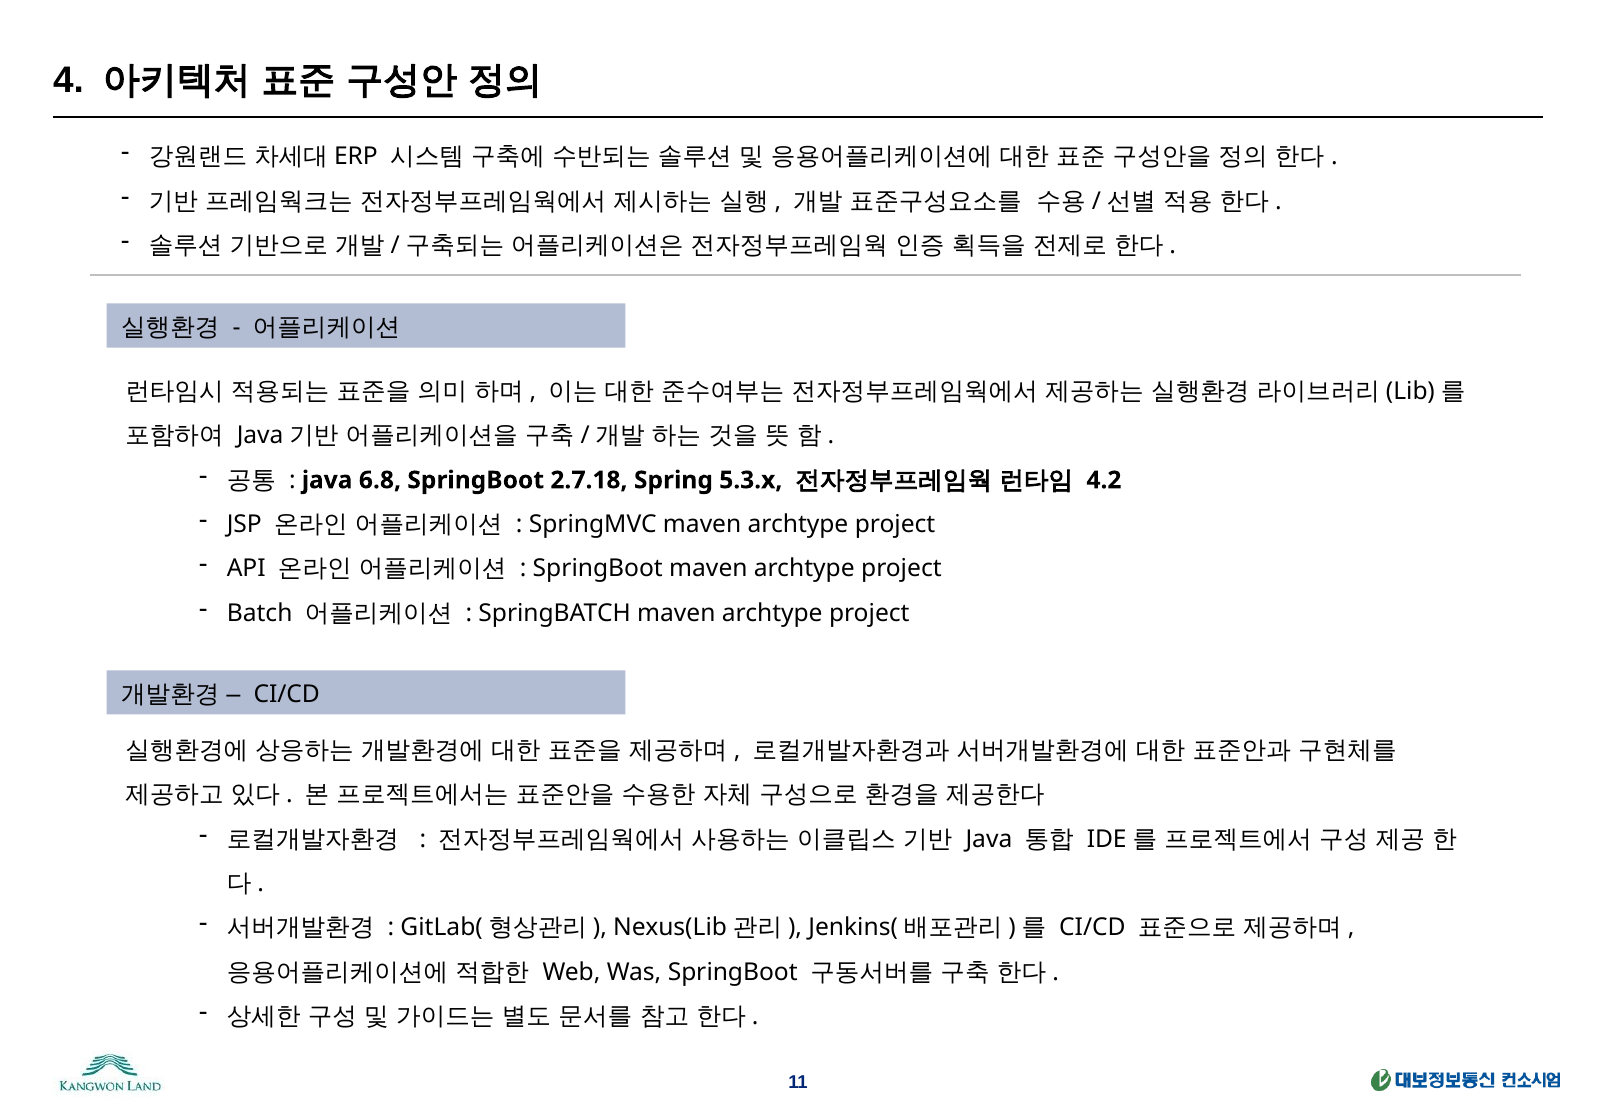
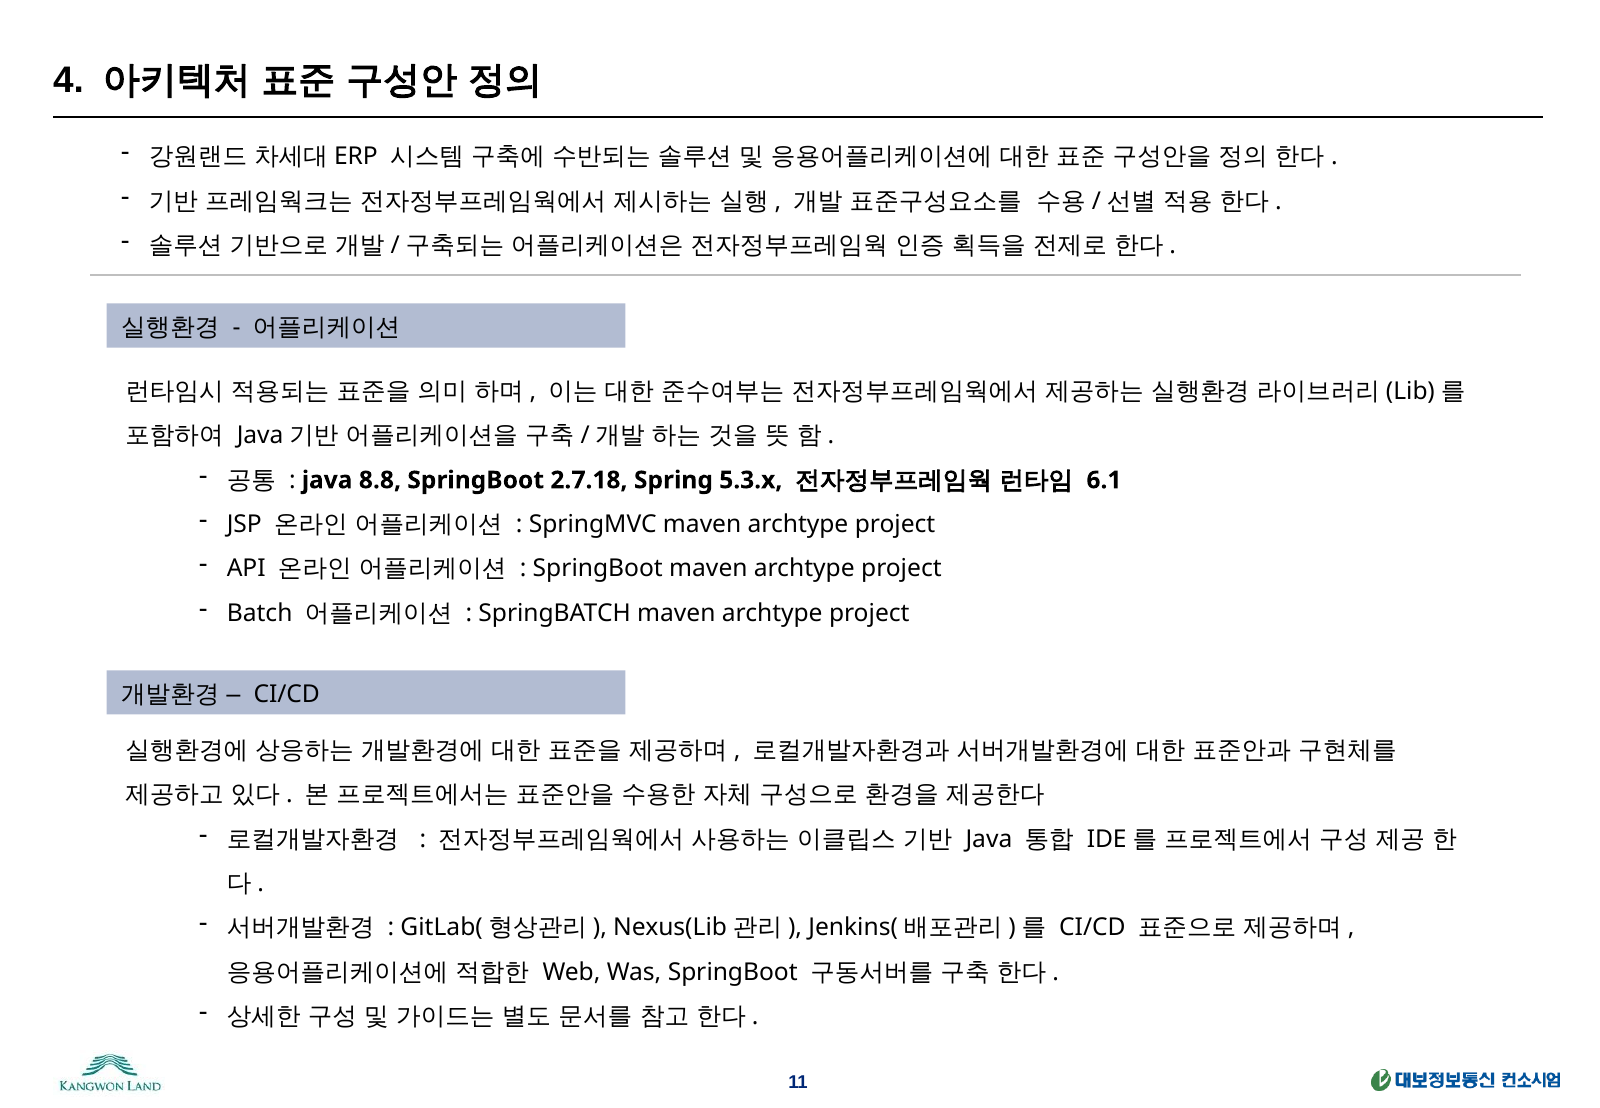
6.8: 6.8 -> 8.8
4.2: 4.2 -> 6.1
